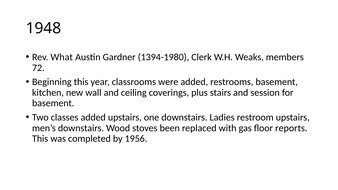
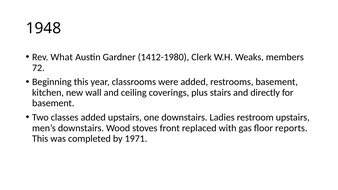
1394-1980: 1394-1980 -> 1412-1980
session: session -> directly
been: been -> front
1956: 1956 -> 1971
